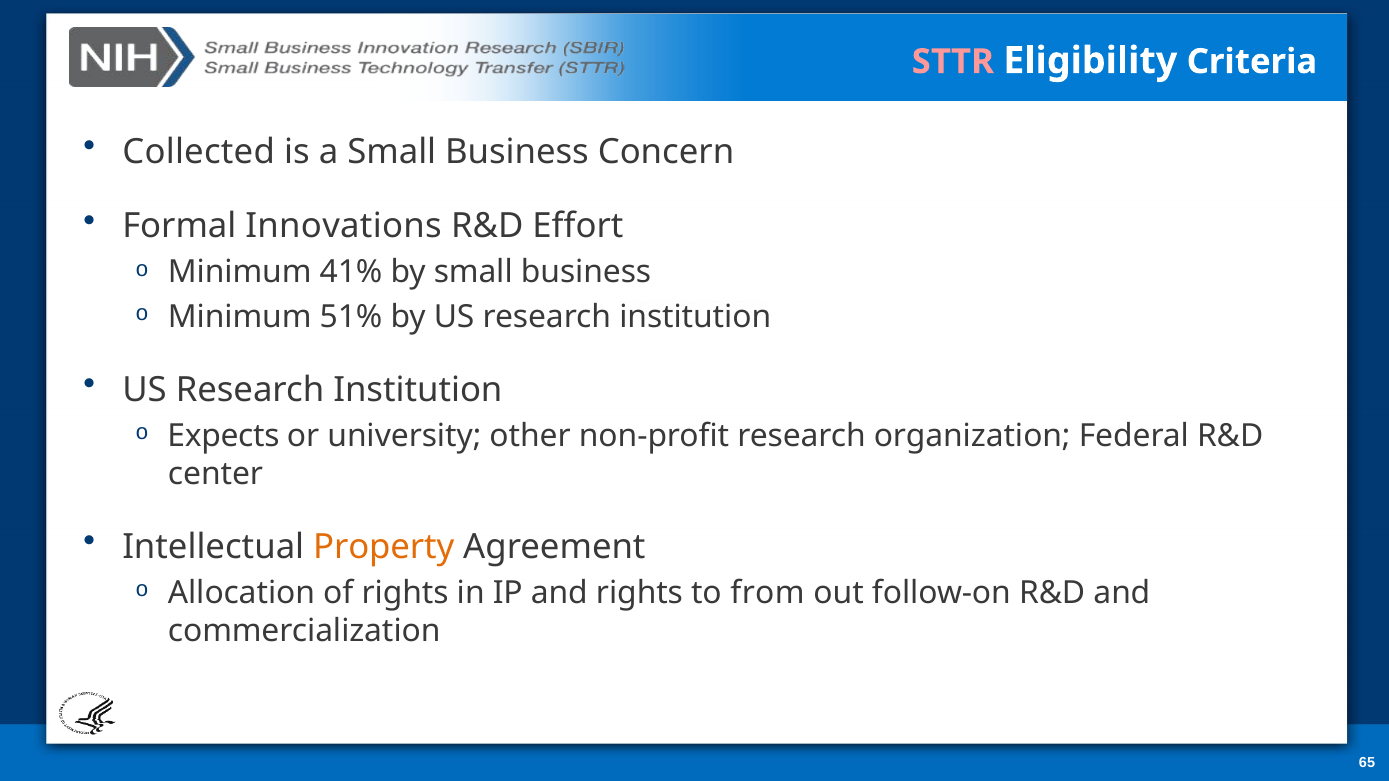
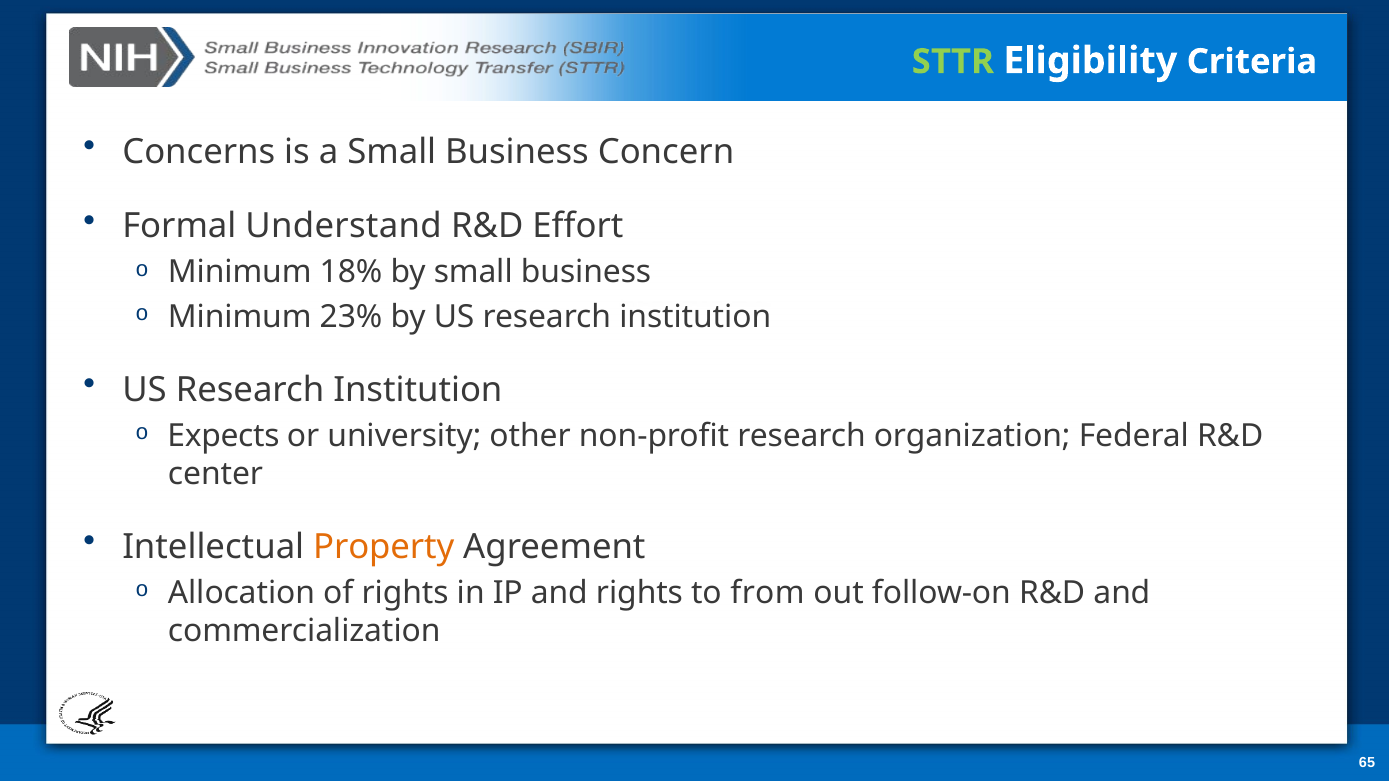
STTR colour: pink -> light green
Collected: Collected -> Concerns
Innovations: Innovations -> Understand
41%: 41% -> 18%
51%: 51% -> 23%
